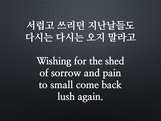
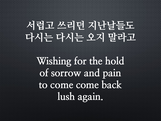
shed: shed -> hold
to small: small -> come
